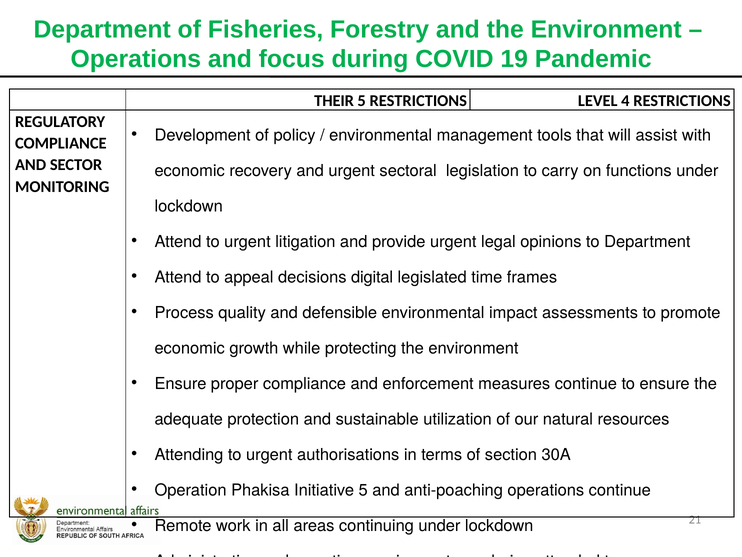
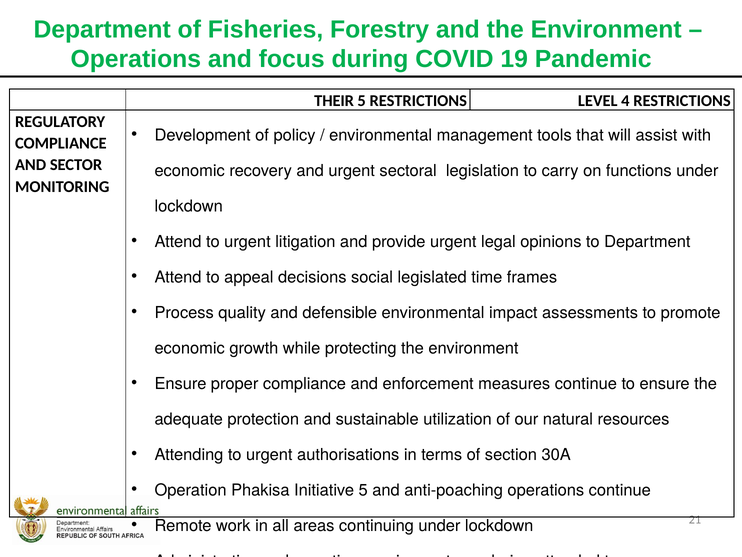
digital: digital -> social
